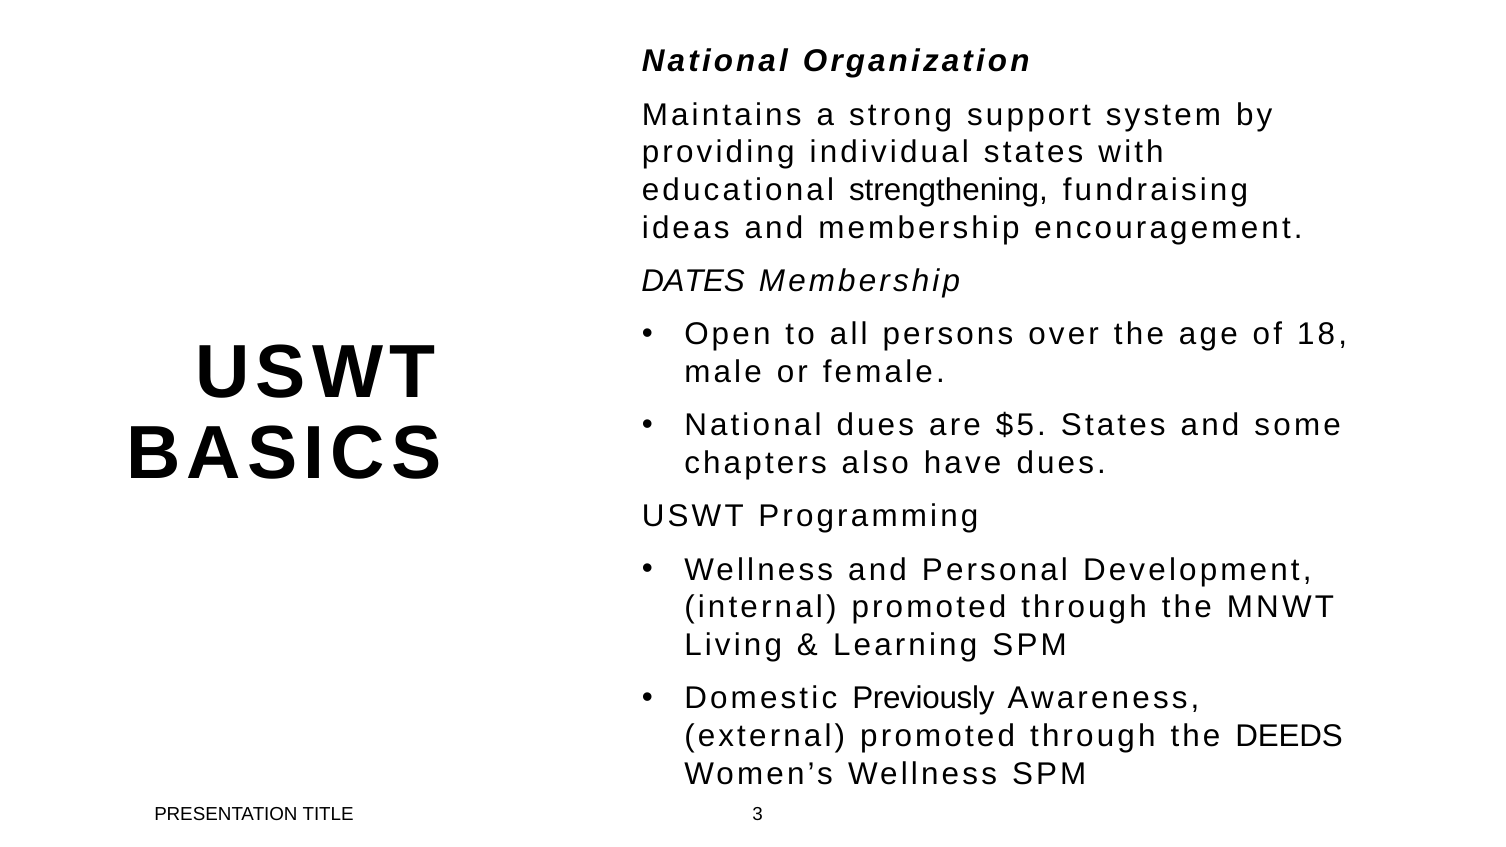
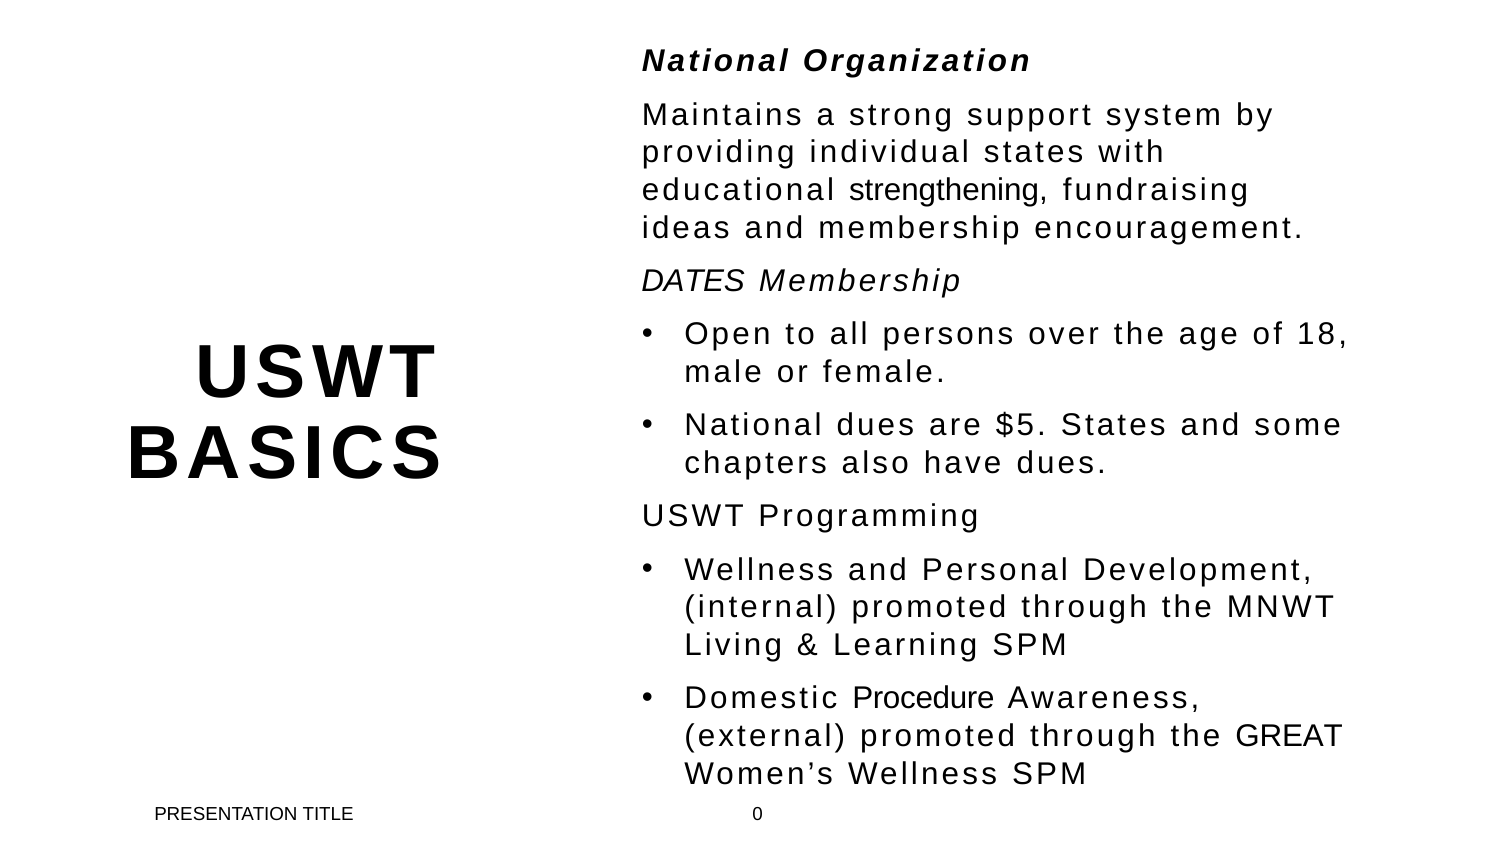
Previously: Previously -> Procedure
DEEDS: DEEDS -> GREAT
3: 3 -> 0
